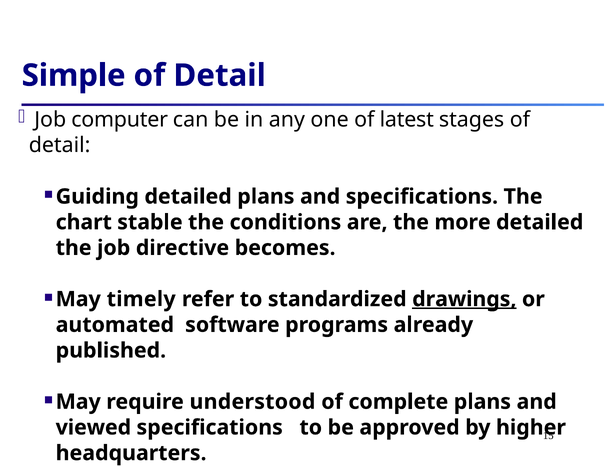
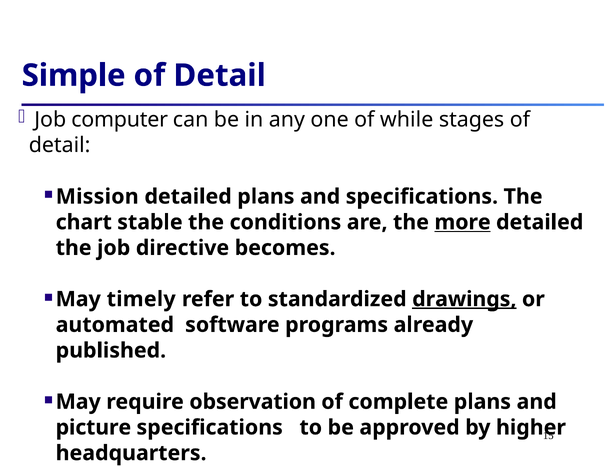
latest: latest -> while
Guiding: Guiding -> Mission
more underline: none -> present
understood: understood -> observation
viewed: viewed -> picture
